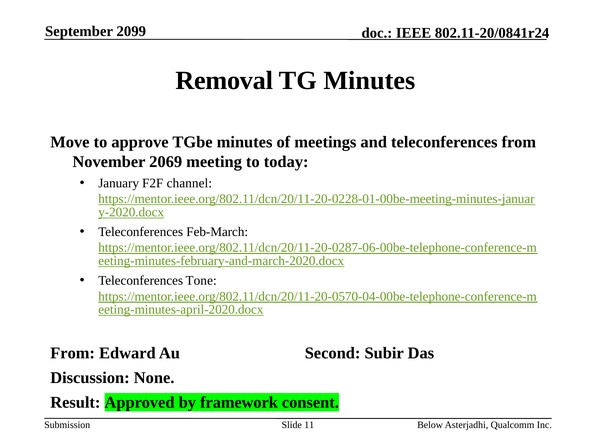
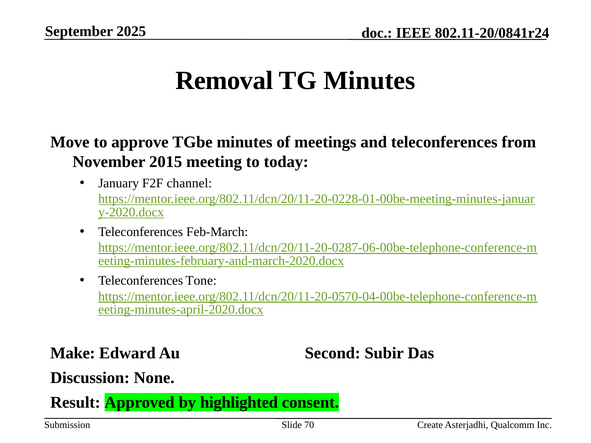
2099: 2099 -> 2025
2069: 2069 -> 2015
From at (73, 353): From -> Make
framework: framework -> highlighted
11: 11 -> 70
Below: Below -> Create
